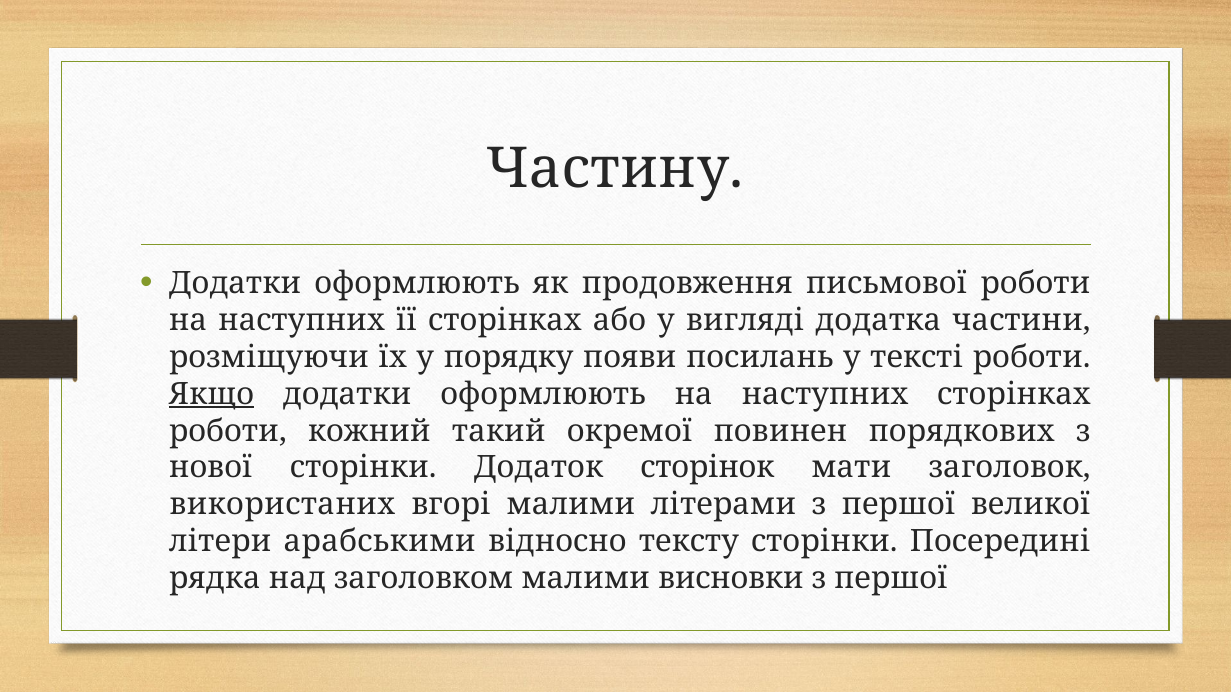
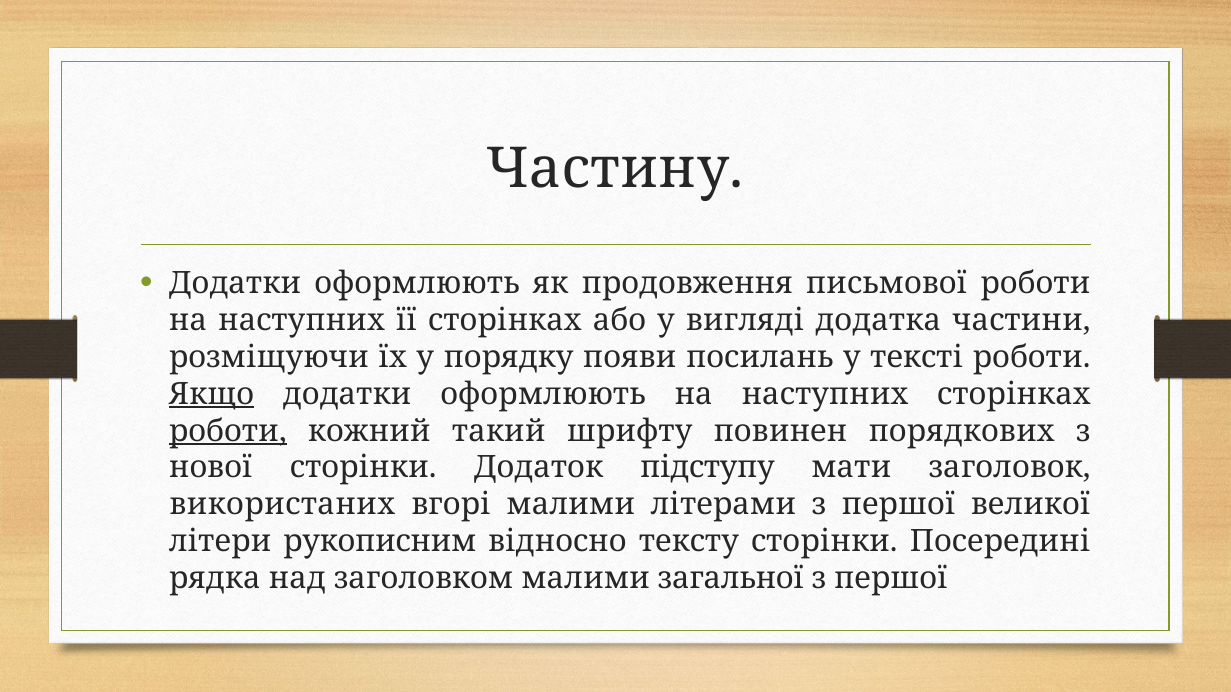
роботи at (228, 431) underline: none -> present
окремої: окремої -> шрифту
сторінок: сторінок -> підступу
арабськими: арабськими -> рукописним
висновки: висновки -> загальної
